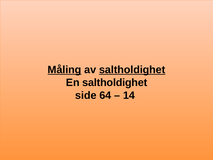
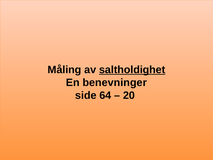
Måling underline: present -> none
En saltholdighet: saltholdighet -> benevninger
14: 14 -> 20
